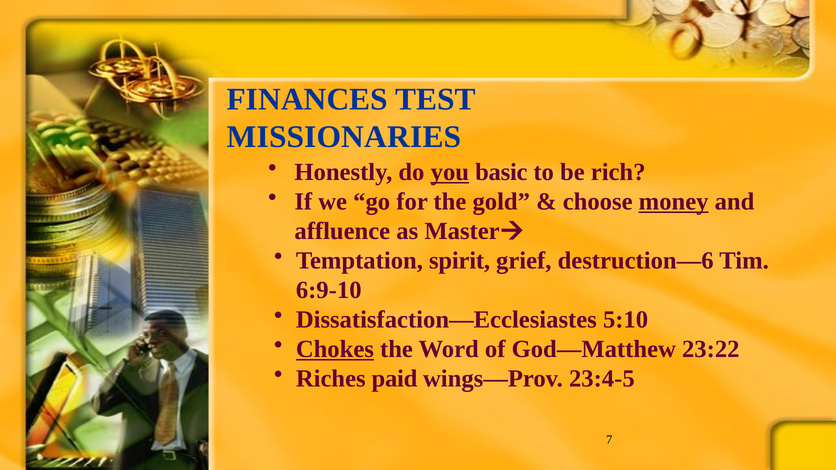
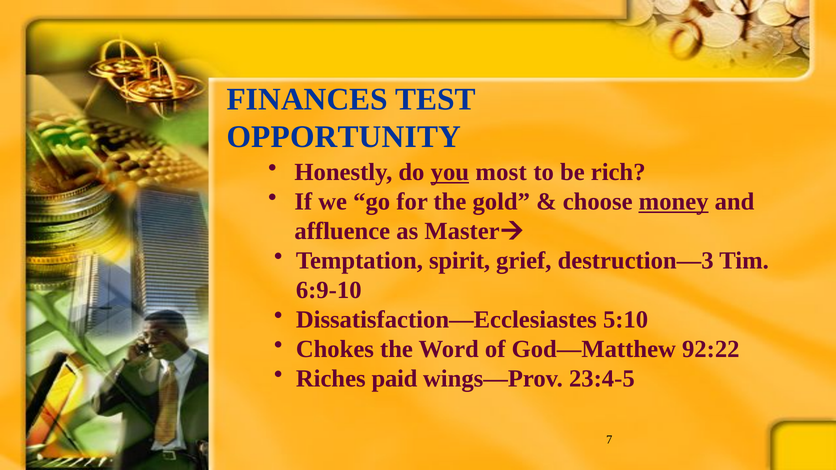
MISSIONARIES: MISSIONARIES -> OPPORTUNITY
basic: basic -> most
destruction—6: destruction—6 -> destruction—3
Chokes underline: present -> none
23:22: 23:22 -> 92:22
